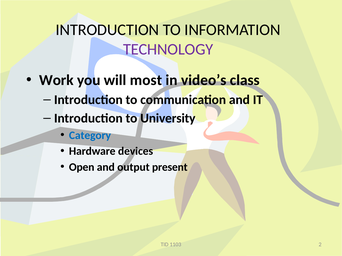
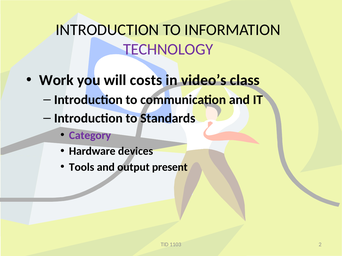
most: most -> costs
University: University -> Standards
Category colour: blue -> purple
Open: Open -> Tools
